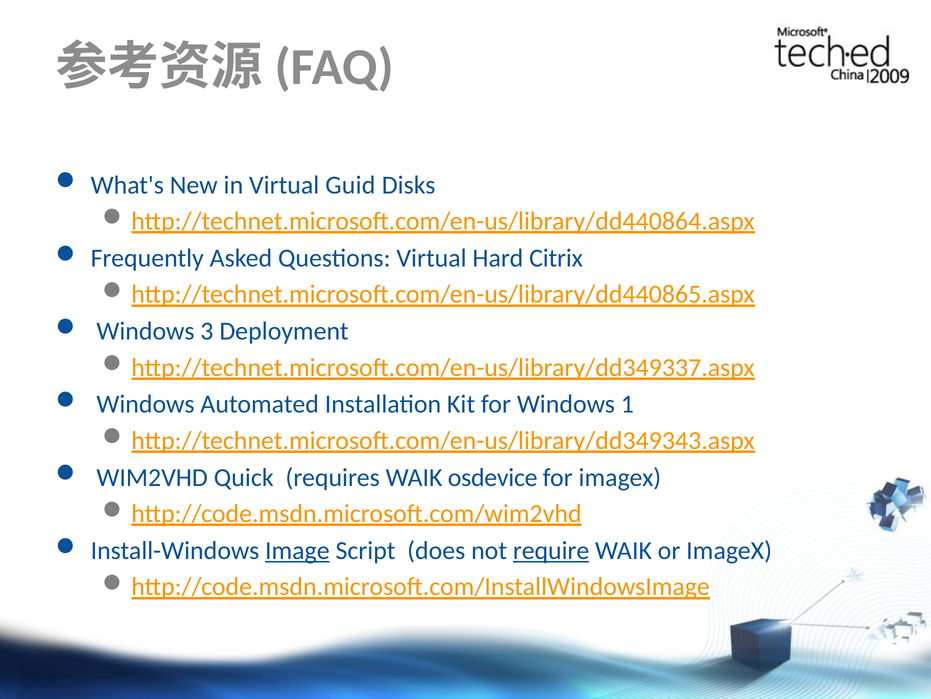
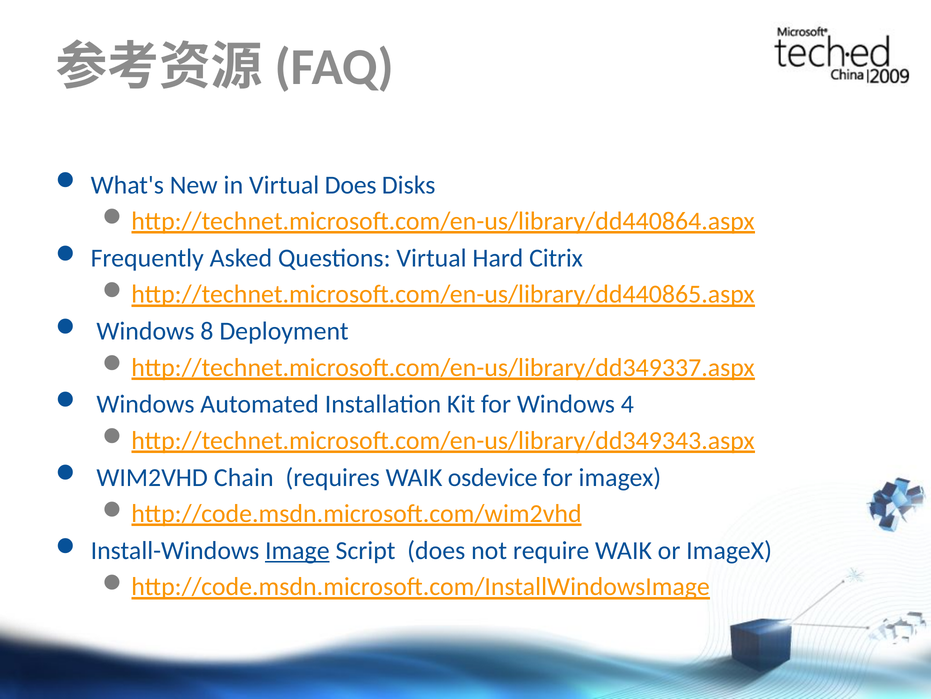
Virtual Guid: Guid -> Does
3: 3 -> 8
1: 1 -> 4
Quick: Quick -> Chain
require underline: present -> none
